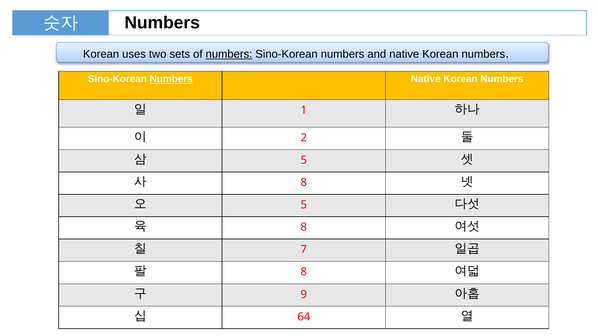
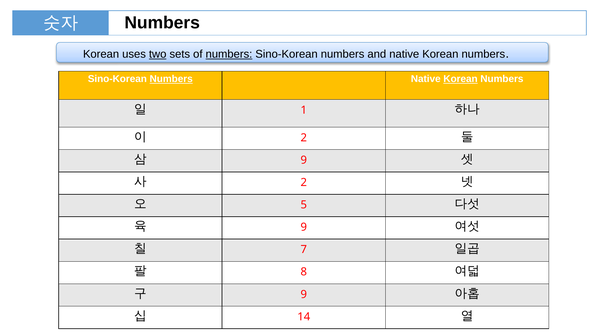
two underline: none -> present
Korean at (461, 79) underline: none -> present
5 at (304, 160): 5 -> 9
8 at (304, 183): 8 -> 2
8 at (304, 227): 8 -> 9
64: 64 -> 14
